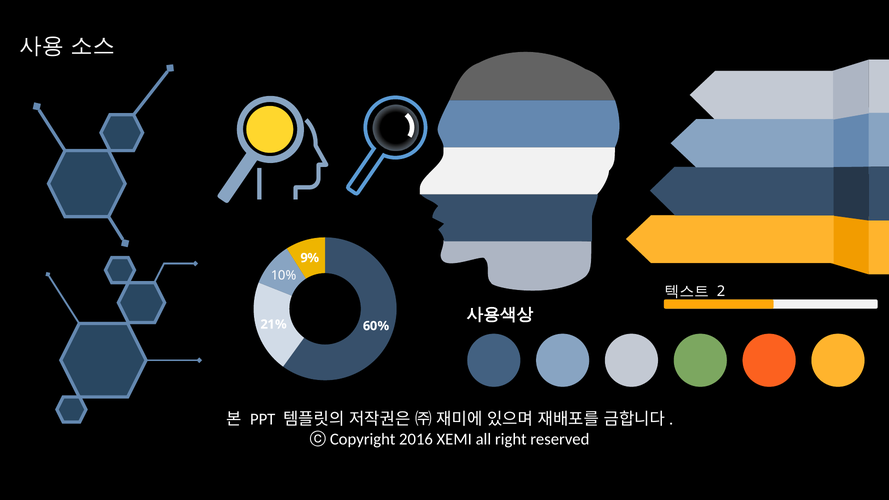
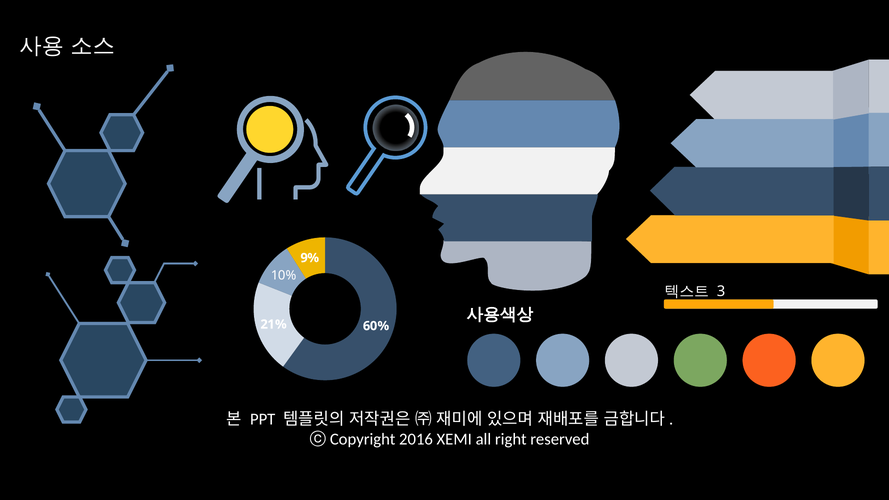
2: 2 -> 3
